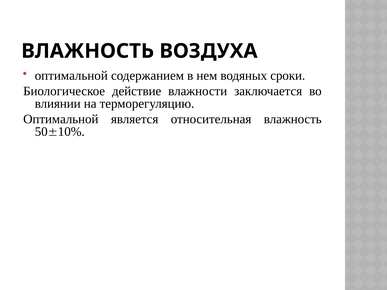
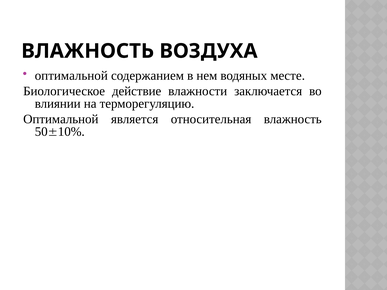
сроки: сроки -> месте
